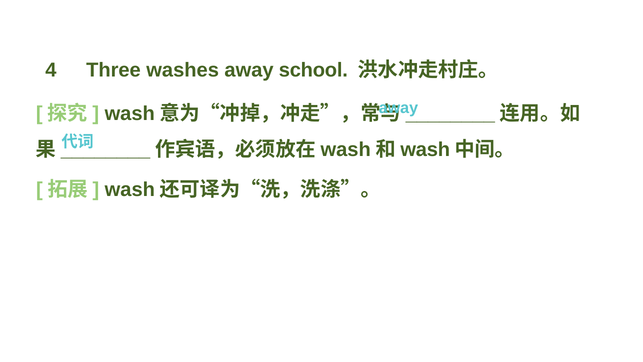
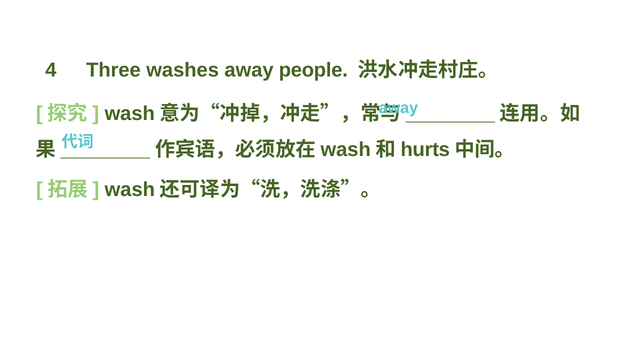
school: school -> people
wash at (425, 149): wash -> hurts
